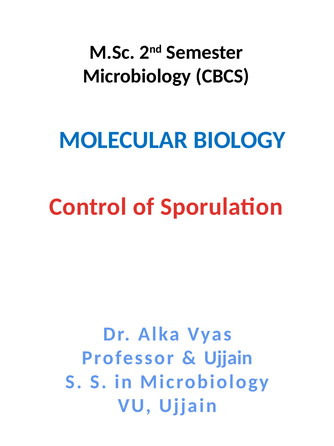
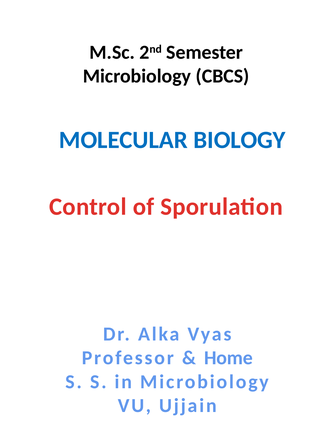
Ujjain at (228, 357): Ujjain -> Home
